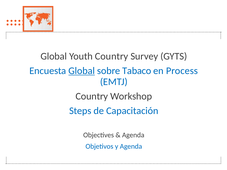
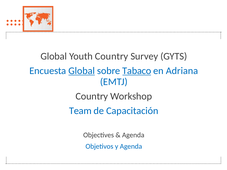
Tabaco underline: none -> present
Process: Process -> Adriana
Steps: Steps -> Team
